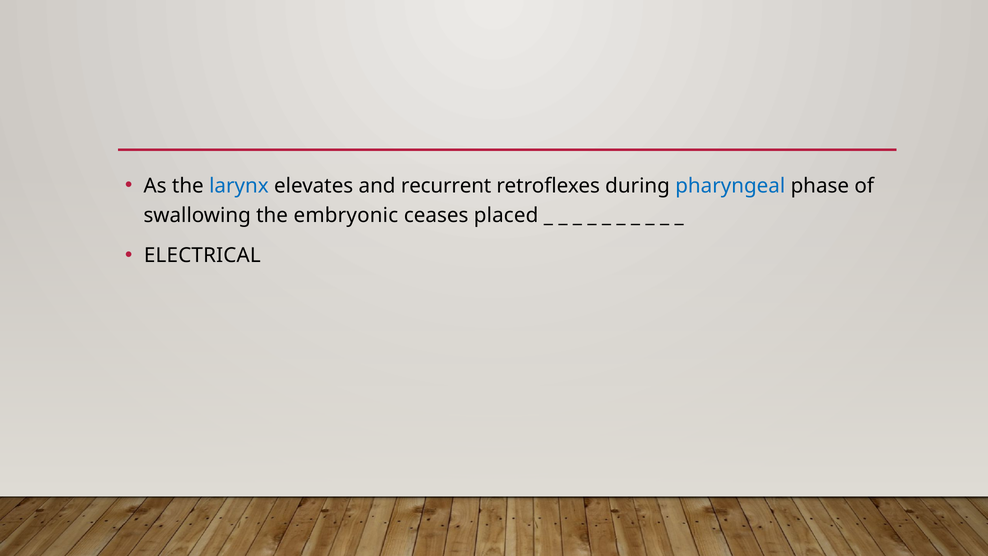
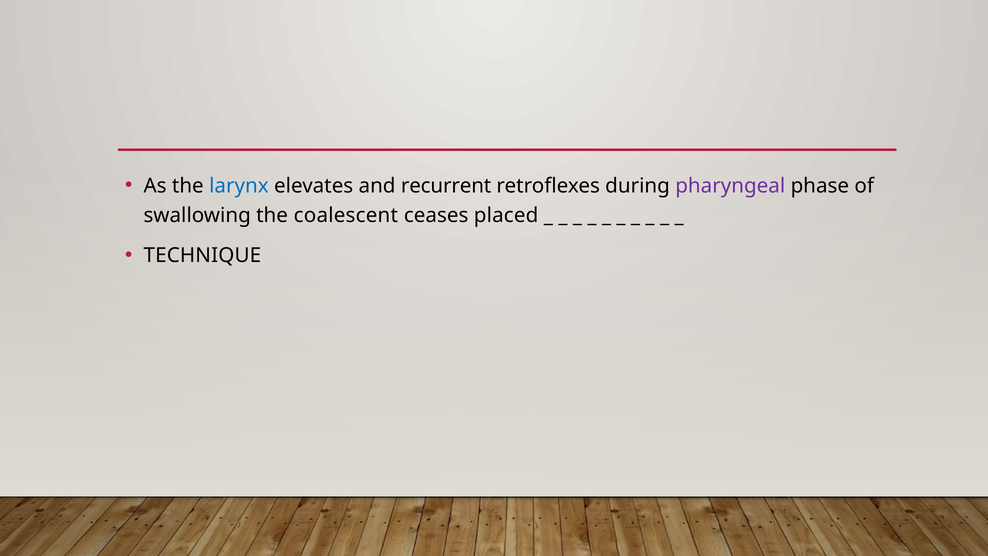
pharyngeal colour: blue -> purple
embryonic: embryonic -> coalescent
ELECTRICAL: ELECTRICAL -> TECHNIQUE
